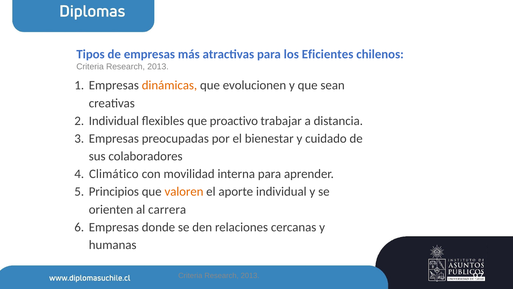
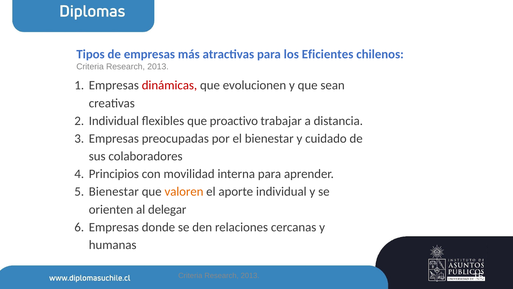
dinámicas colour: orange -> red
Climático: Climático -> Principios
Principios at (114, 191): Principios -> Bienestar
carrera: carrera -> delegar
97: 97 -> 15
